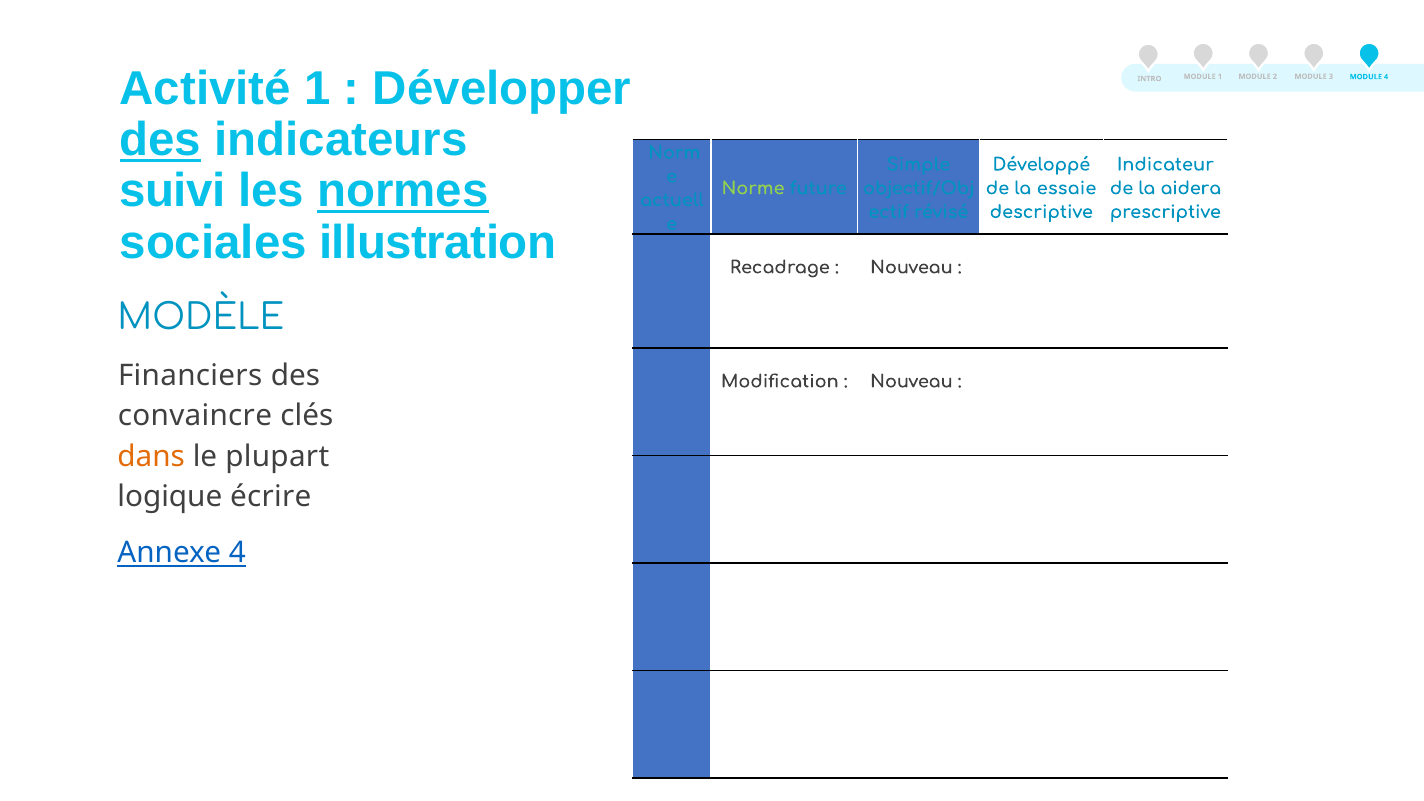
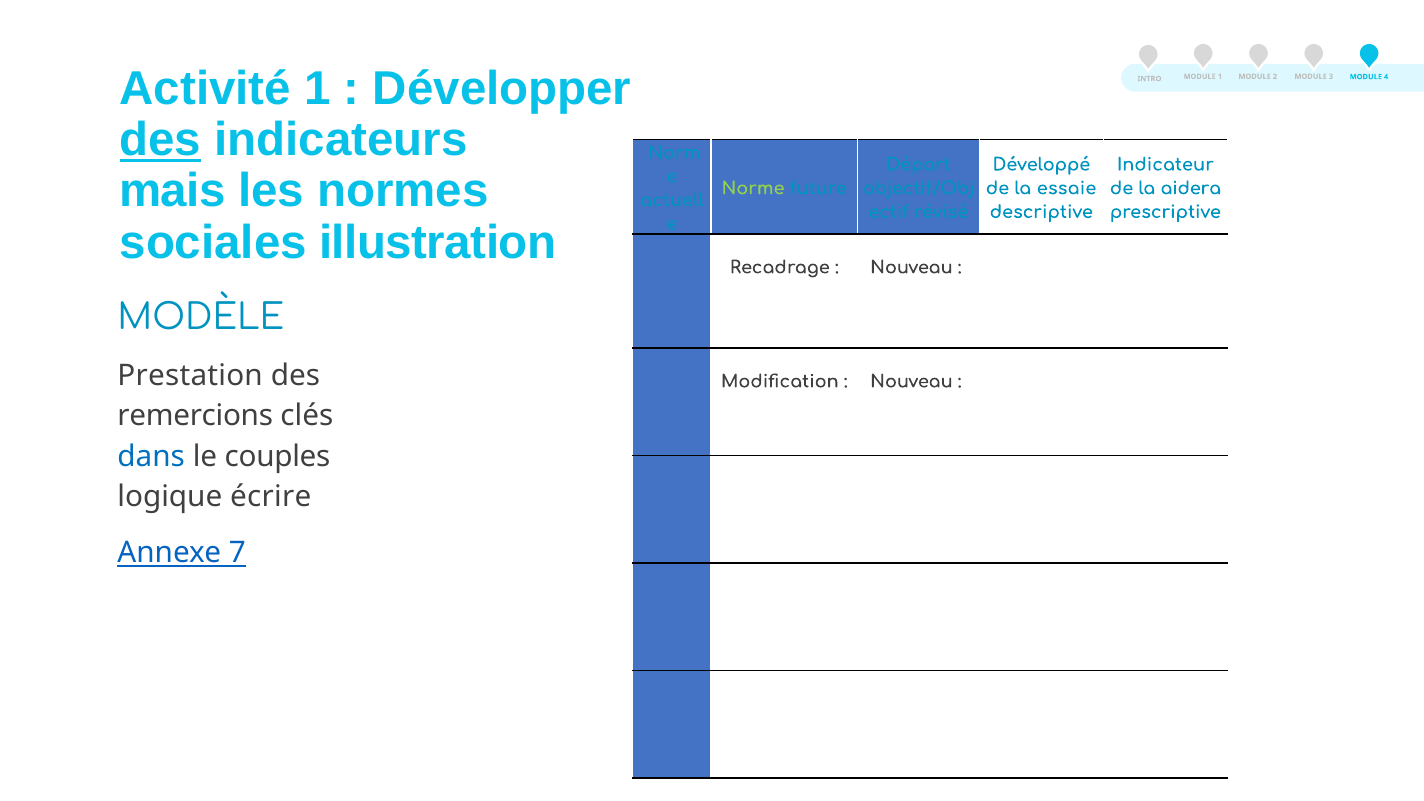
Simple: Simple -> Départ
suivi: suivi -> mais
normes underline: present -> none
Financiers: Financiers -> Prestation
convaincre: convaincre -> remercions
dans colour: orange -> blue
plupart: plupart -> couples
Annexe 4: 4 -> 7
